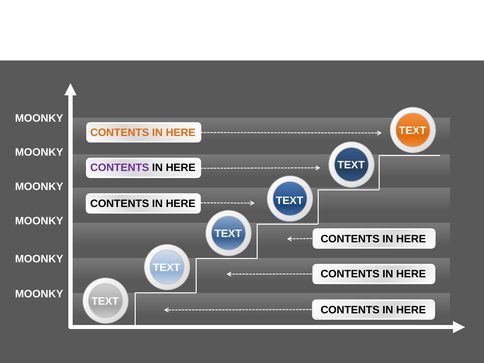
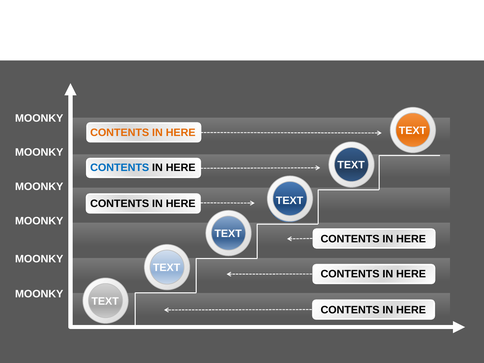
CONTENTS at (120, 168) colour: purple -> blue
